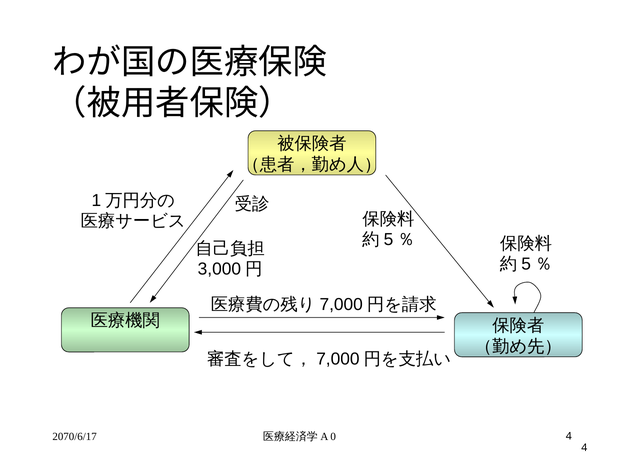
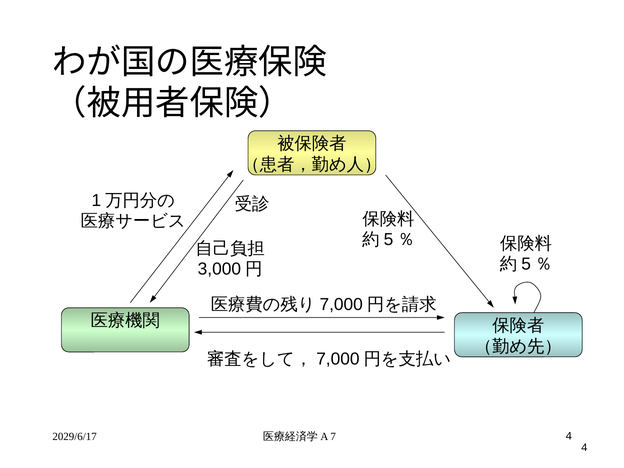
2070/6/17: 2070/6/17 -> 2029/6/17
0: 0 -> 7
